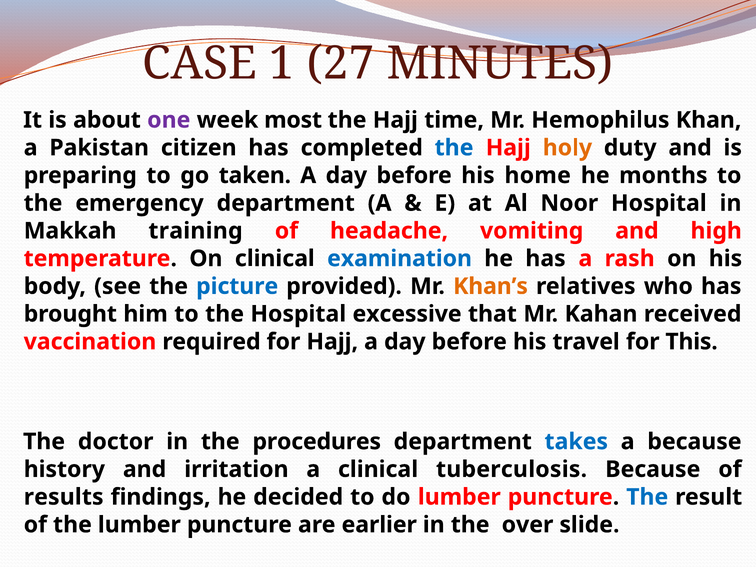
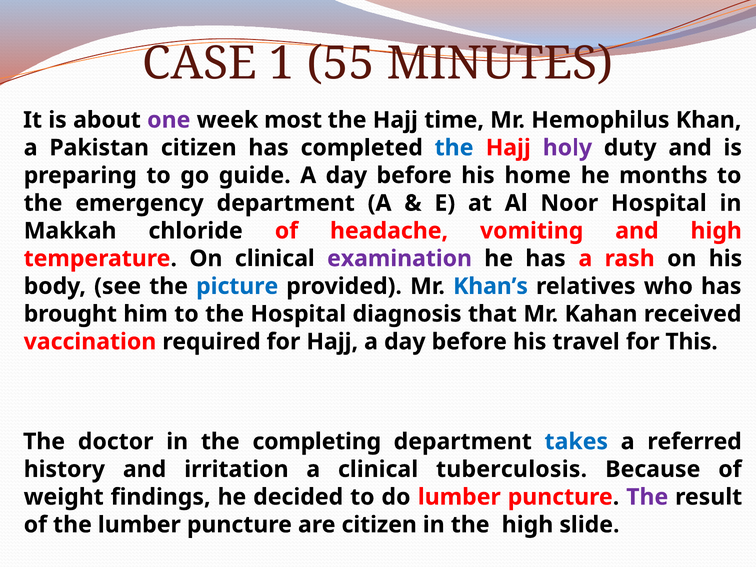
27: 27 -> 55
holy colour: orange -> purple
taken: taken -> guide
training: training -> chloride
examination colour: blue -> purple
Khan’s colour: orange -> blue
excessive: excessive -> diagnosis
procedures: procedures -> completing
a because: because -> referred
results: results -> weight
The at (647, 497) colour: blue -> purple
are earlier: earlier -> citizen
the over: over -> high
